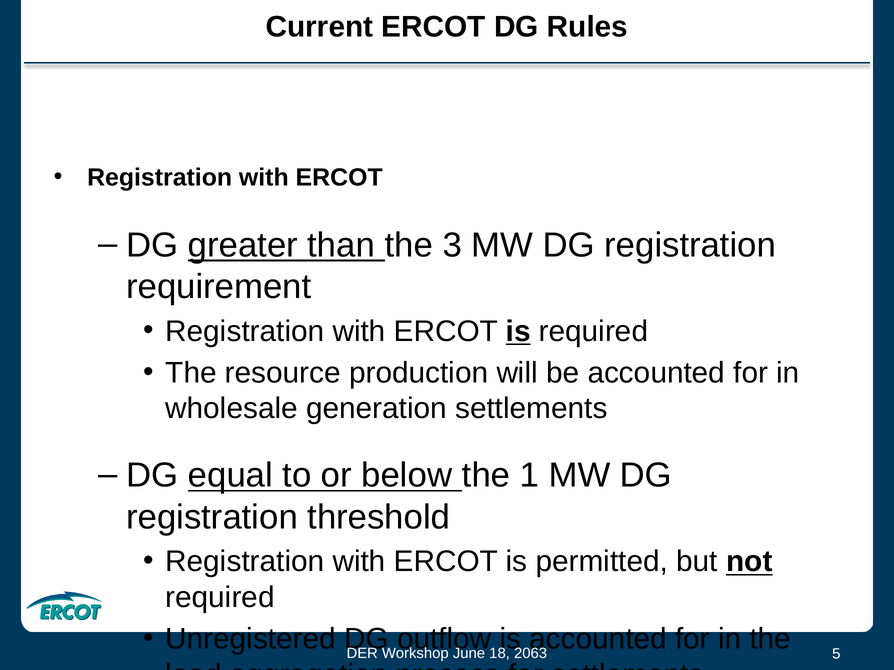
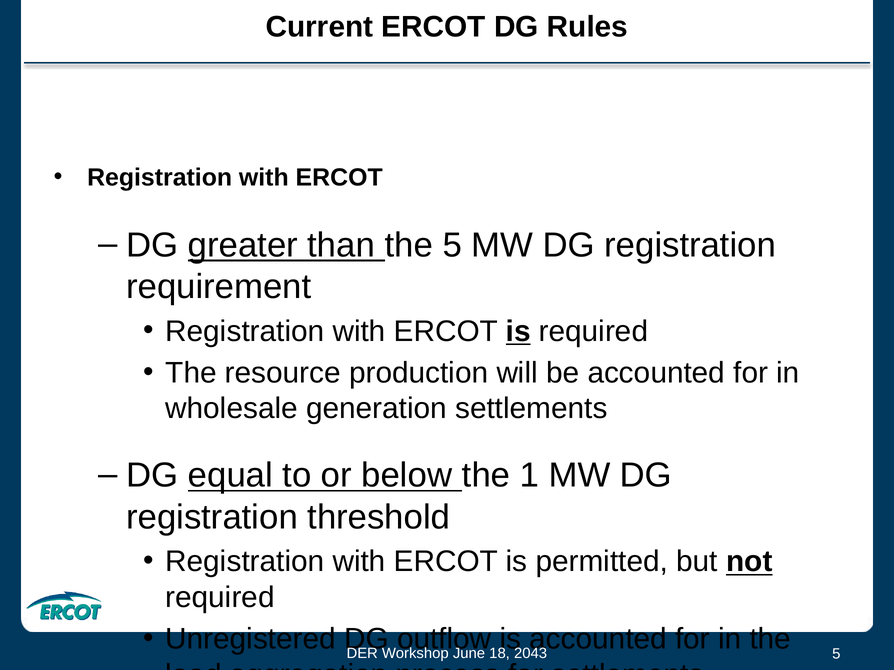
the 3: 3 -> 5
2063: 2063 -> 2043
